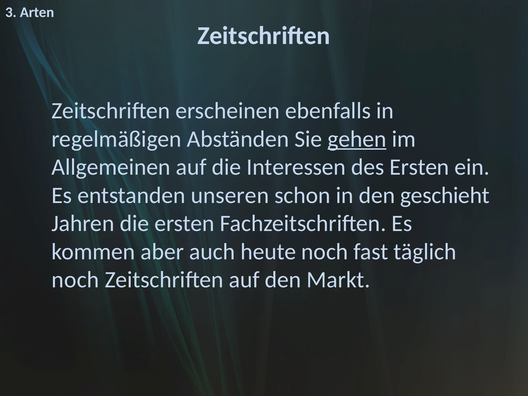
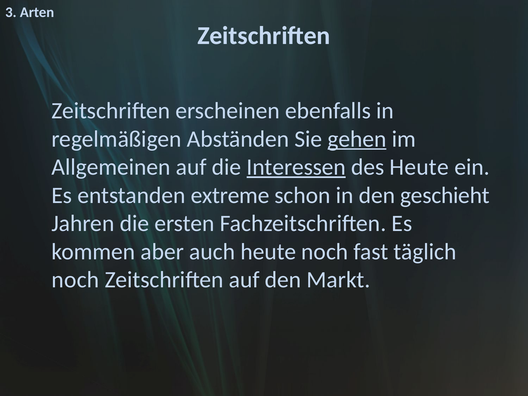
Interessen underline: none -> present
des Ersten: Ersten -> Heute
unseren: unseren -> extreme
